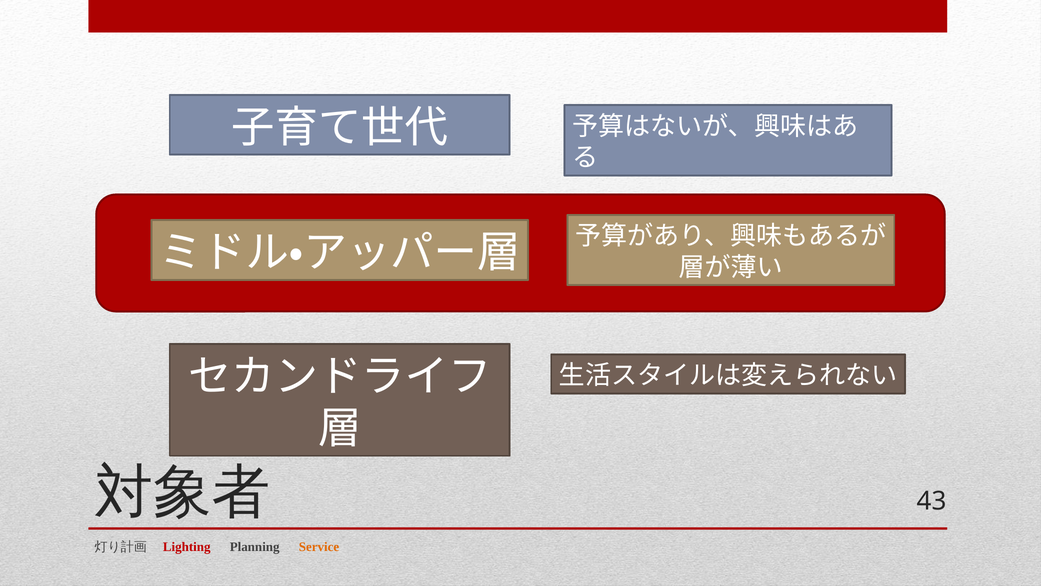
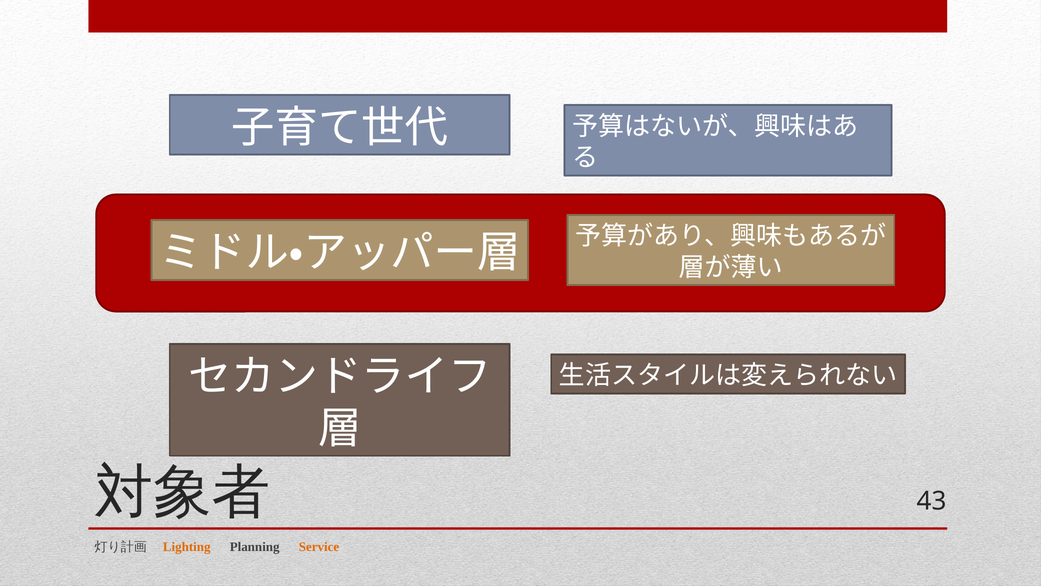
Lighting colour: red -> orange
